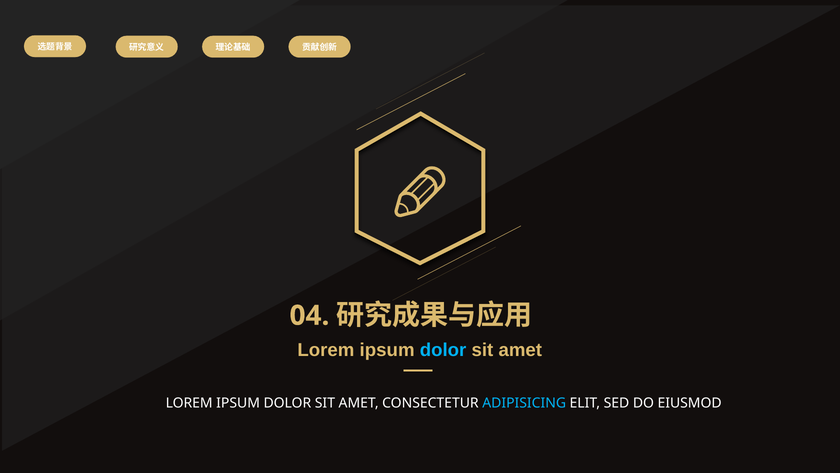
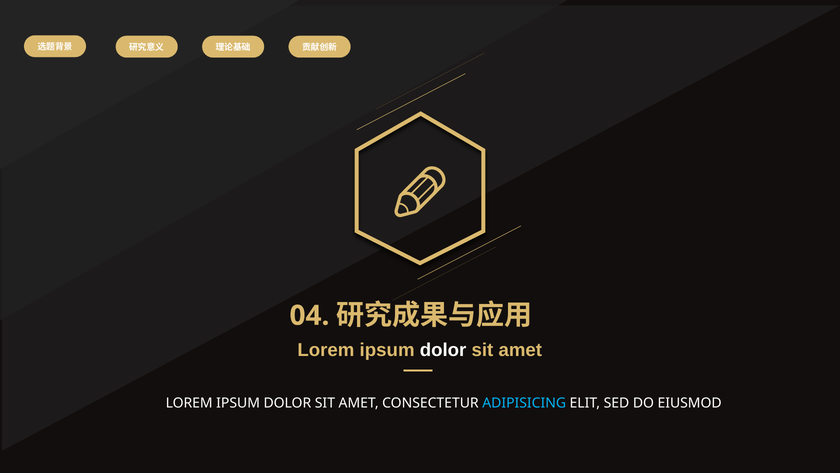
dolor at (443, 350) colour: light blue -> white
